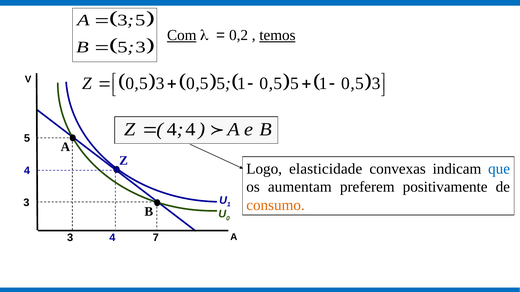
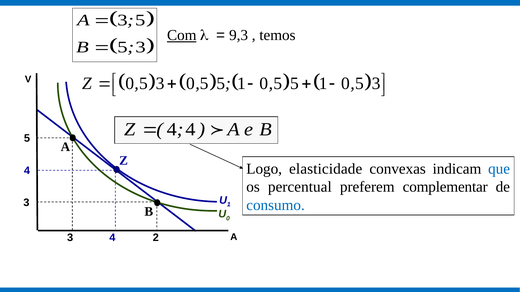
0,2: 0,2 -> 9,3
temos underline: present -> none
aumentam: aumentam -> percentual
positivamente: positivamente -> complementar
consumo colour: orange -> blue
7: 7 -> 2
